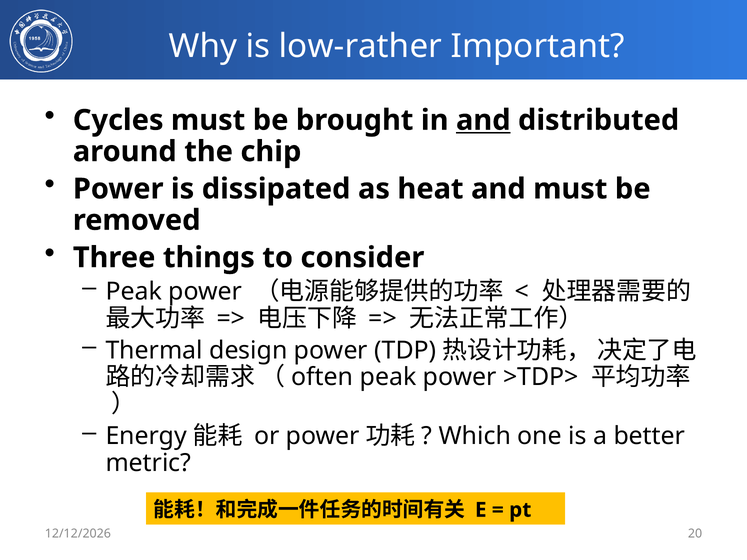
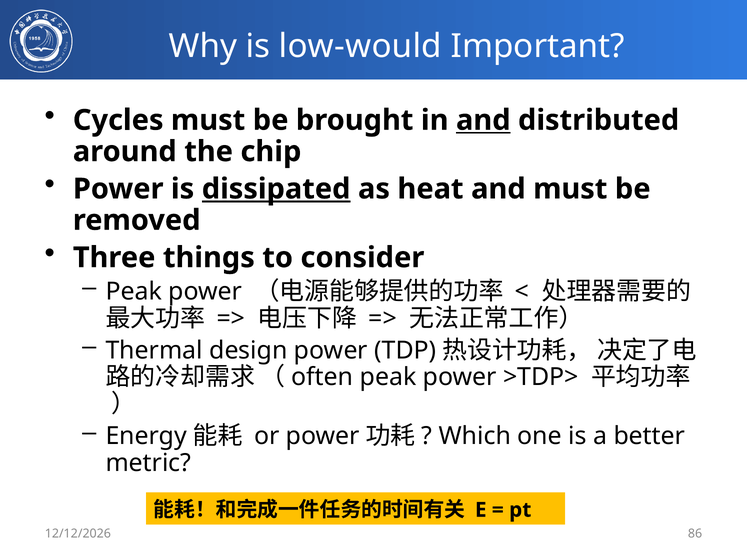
low-rather: low-rather -> low-would
dissipated underline: none -> present
20: 20 -> 86
